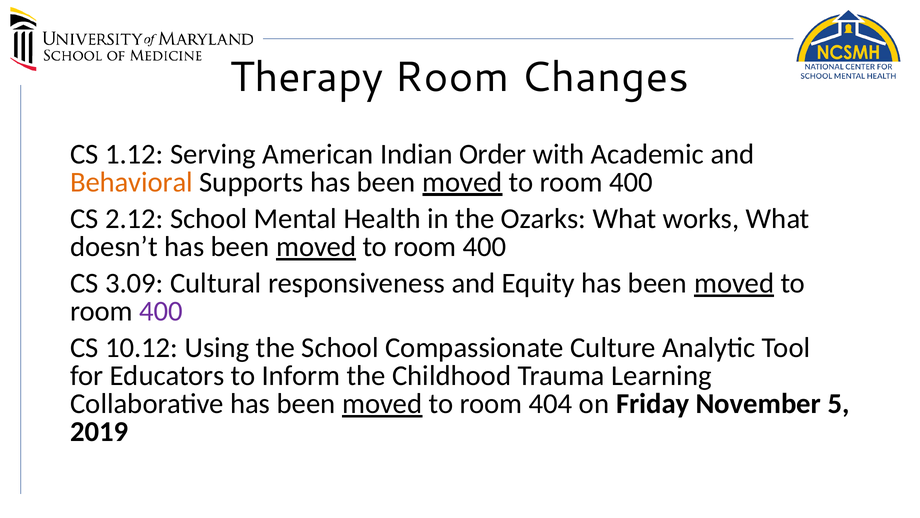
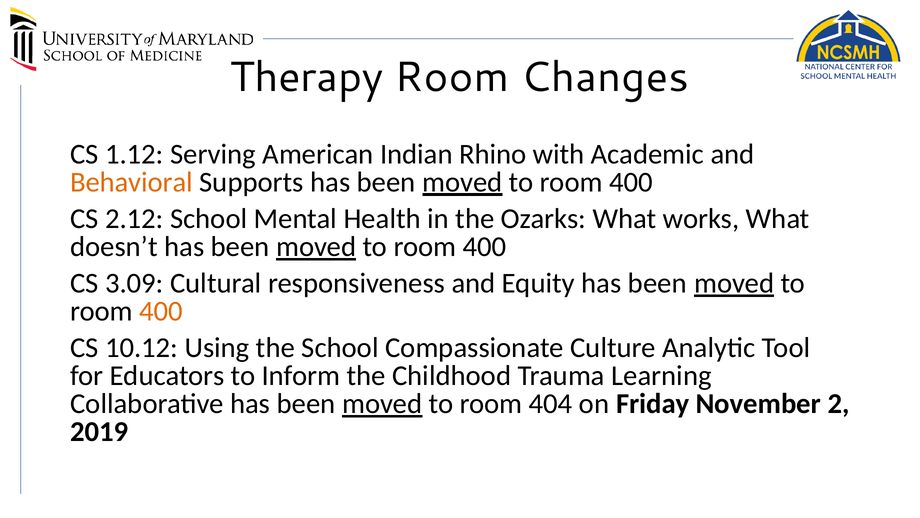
Order: Order -> Rhino
400 at (161, 311) colour: purple -> orange
5: 5 -> 2
